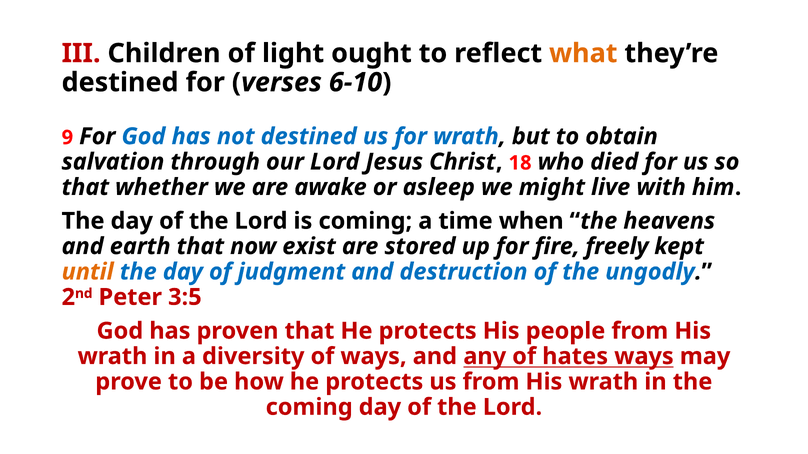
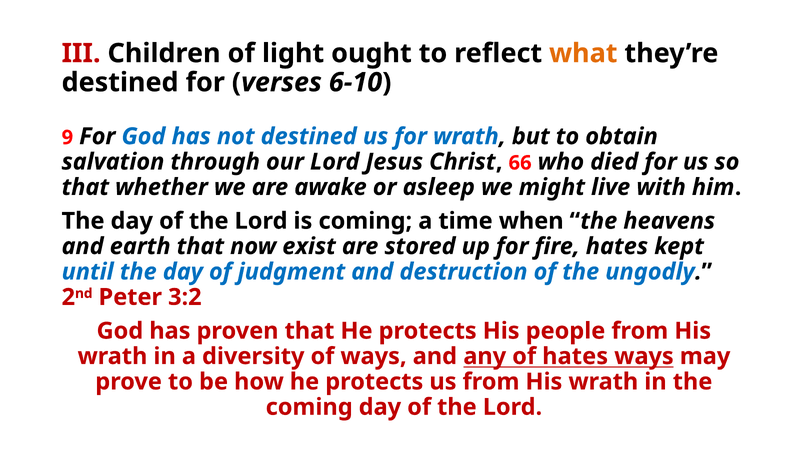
18: 18 -> 66
fire freely: freely -> hates
until colour: orange -> blue
3:5: 3:5 -> 3:2
